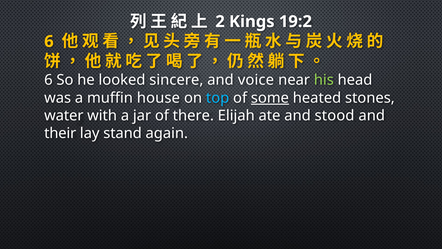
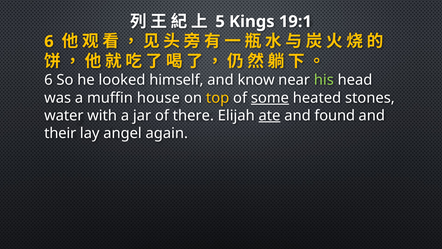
2: 2 -> 5
19:2: 19:2 -> 19:1
sincere: sincere -> himself
voice: voice -> know
top colour: light blue -> yellow
ate underline: none -> present
stood: stood -> found
stand: stand -> angel
